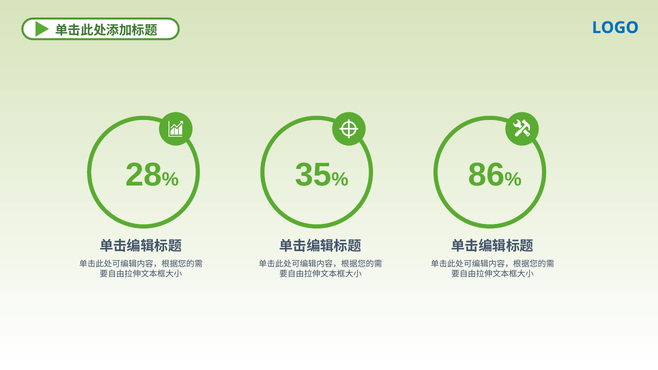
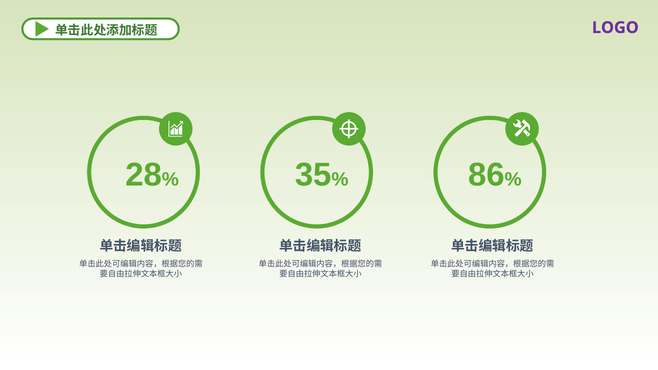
LOGO colour: blue -> purple
